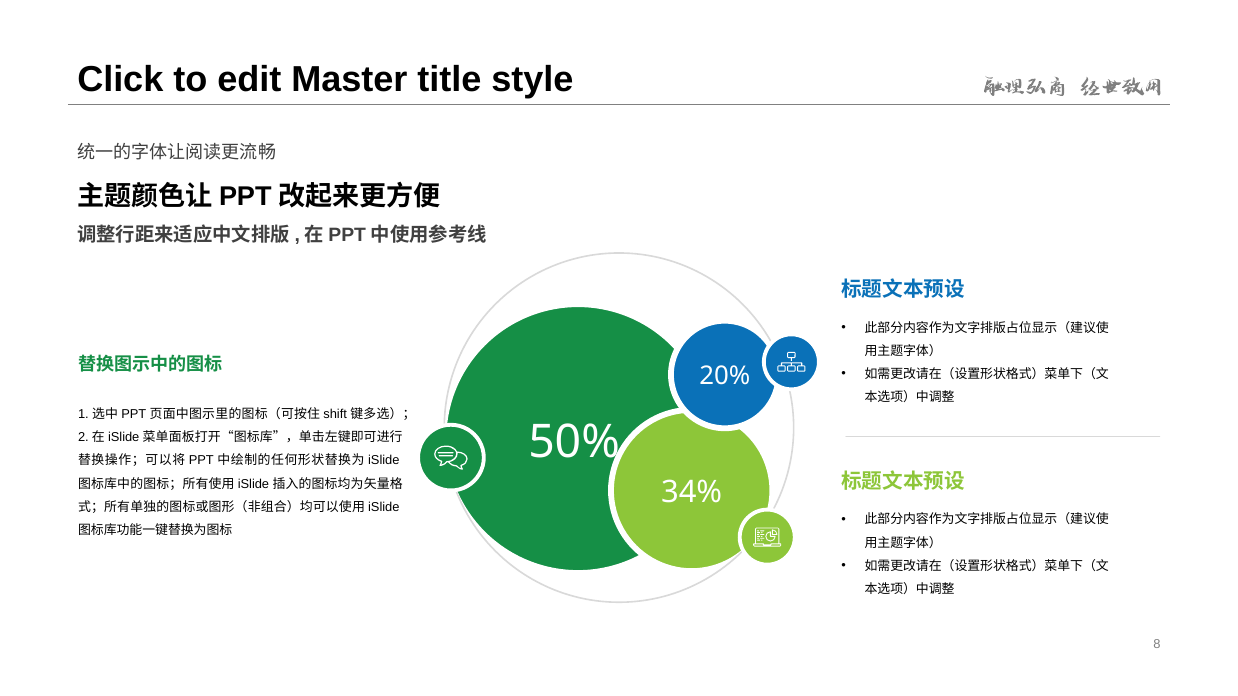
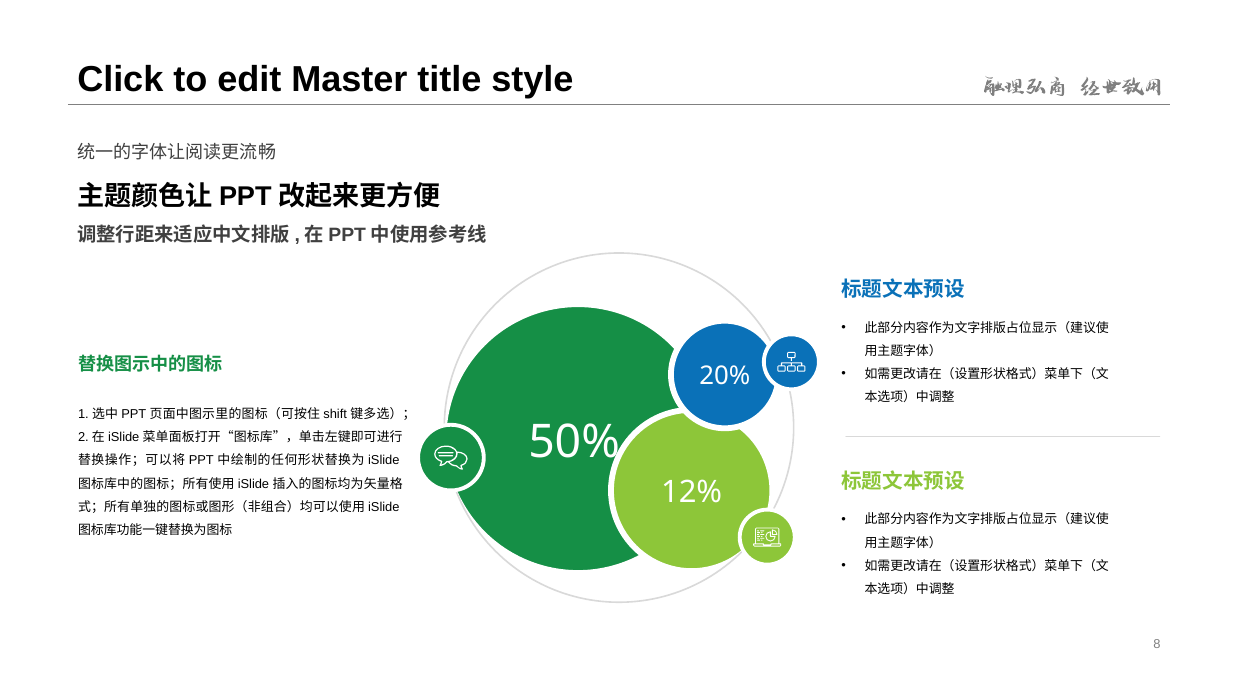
34%: 34% -> 12%
